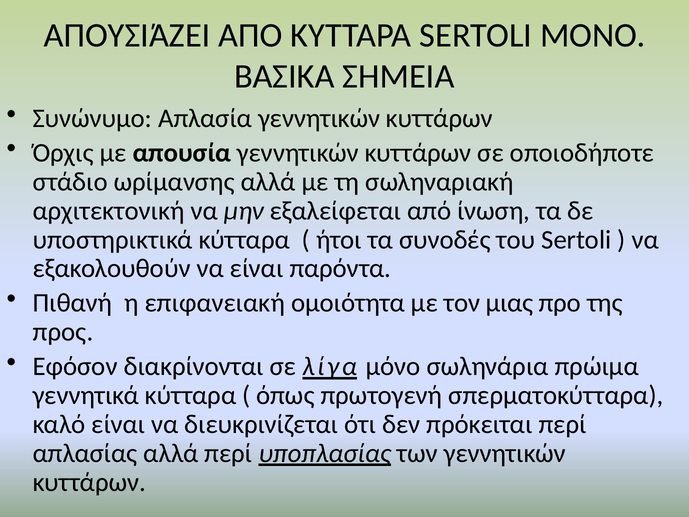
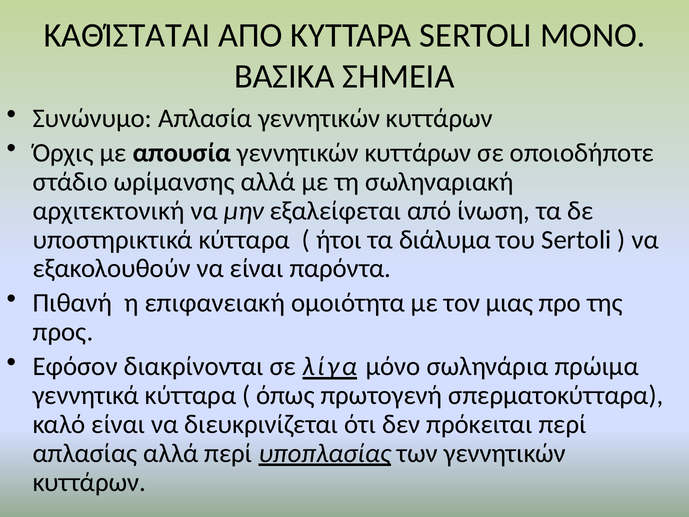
ΑΠΟΥΣΙΆΖΕΙ: ΑΠΟΥΣΙΆΖΕΙ -> ΚΑΘΊΣΤΑΤΑΙ
συνοδές: συνοδές -> διάλυμα
